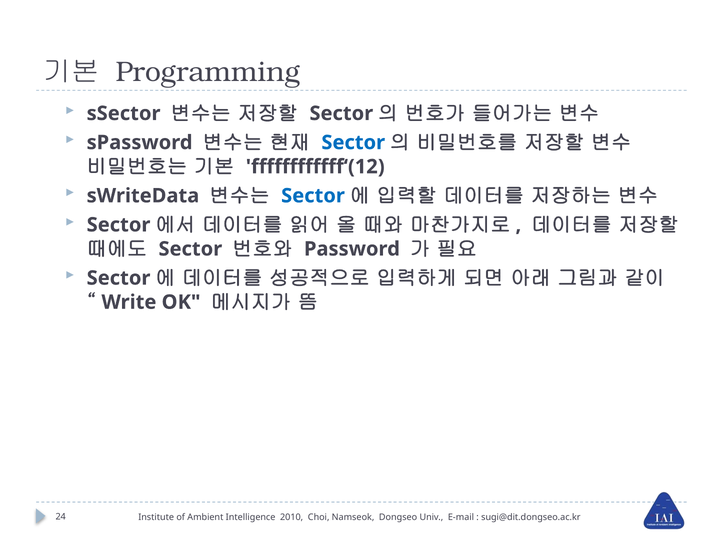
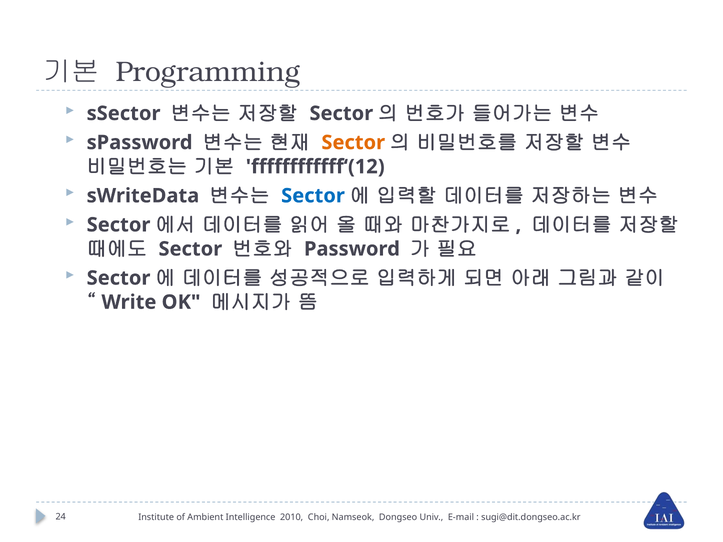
Sector at (353, 143) colour: blue -> orange
